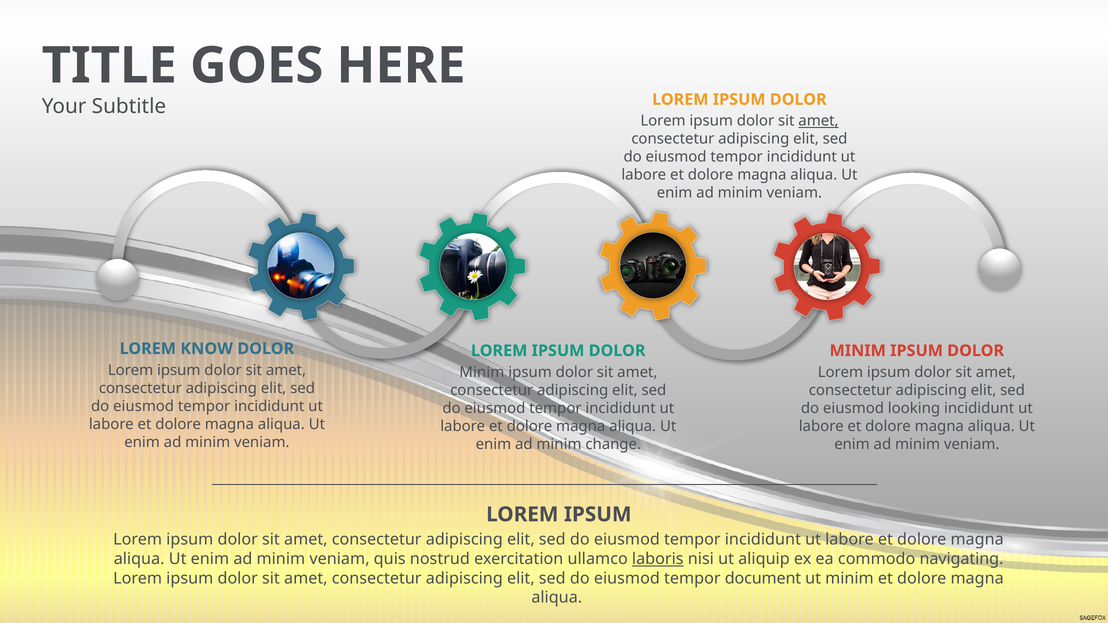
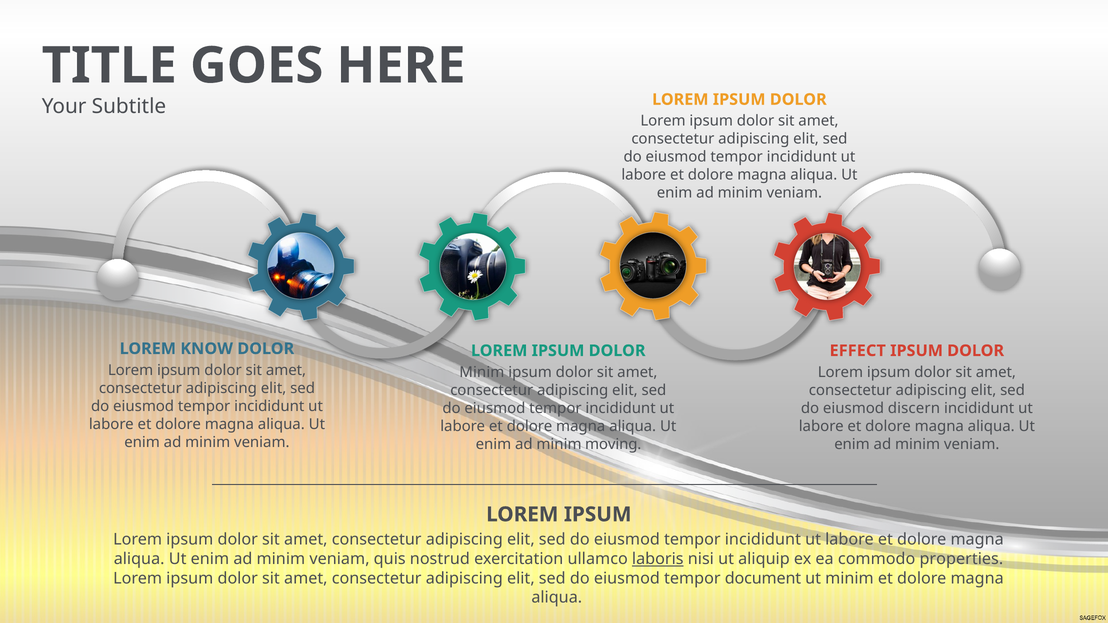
amet at (818, 121) underline: present -> none
MINIM at (858, 351): MINIM -> EFFECT
looking: looking -> discern
change: change -> moving
navigating: navigating -> properties
